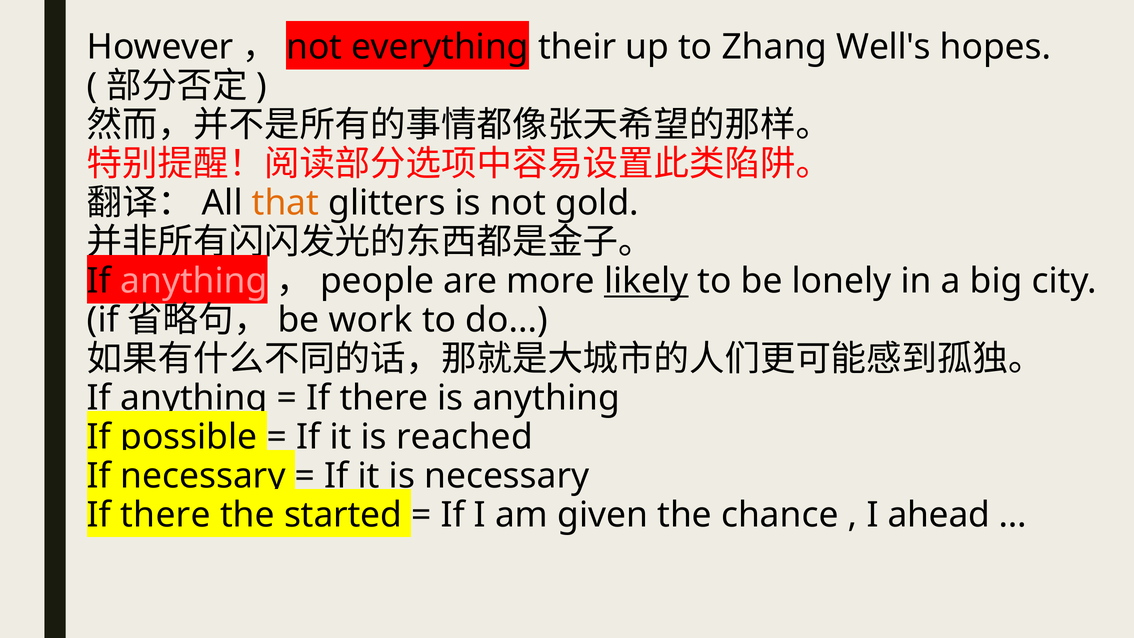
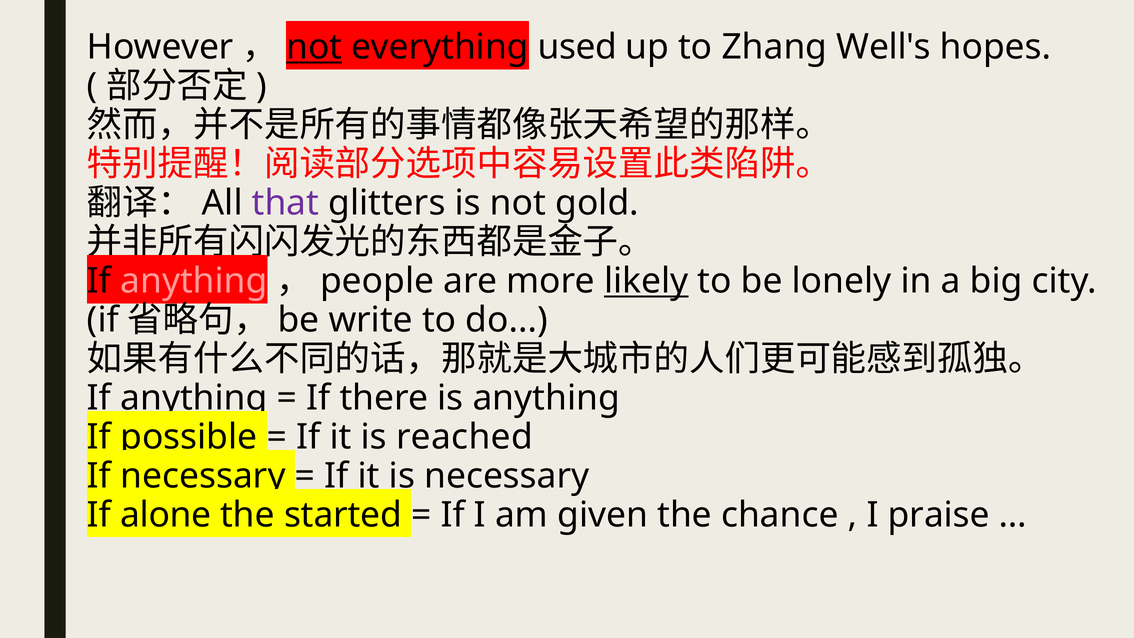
not at (314, 47) underline: none -> present
their: their -> used
that colour: orange -> purple
work: work -> write
there at (166, 515): there -> alone
ahead: ahead -> praise
